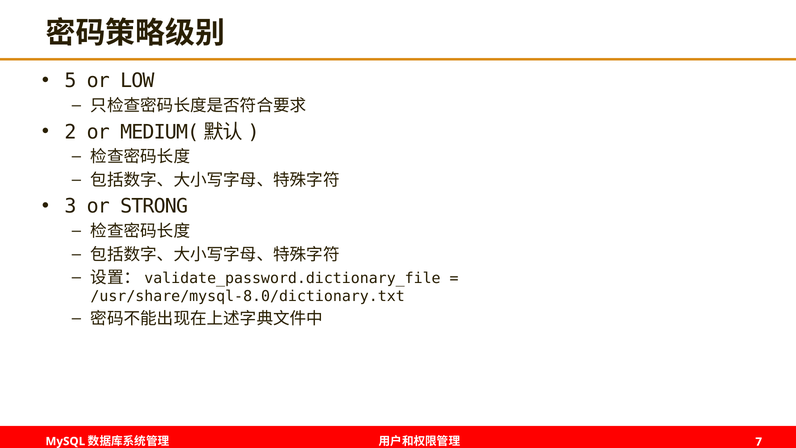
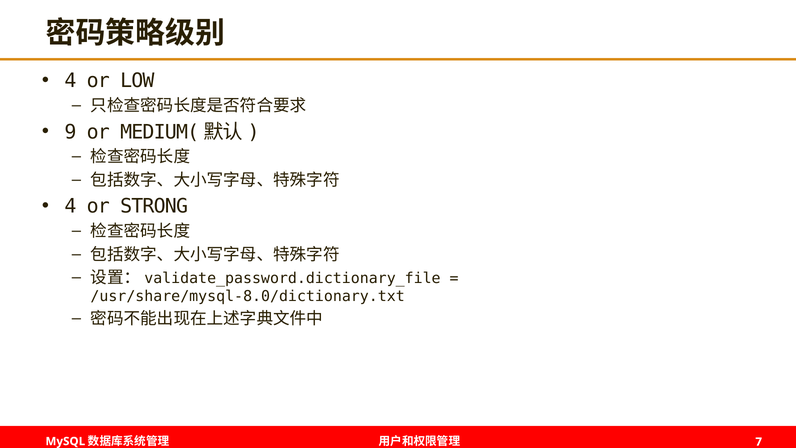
5 at (70, 81): 5 -> 4
2: 2 -> 9
3 at (70, 206): 3 -> 4
